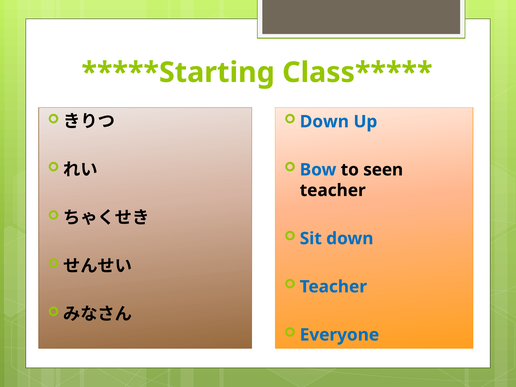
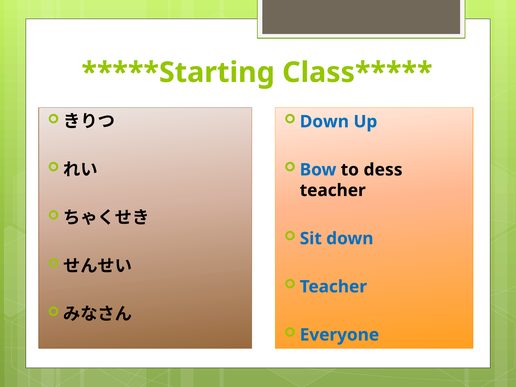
seen: seen -> dess
